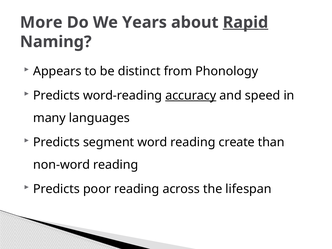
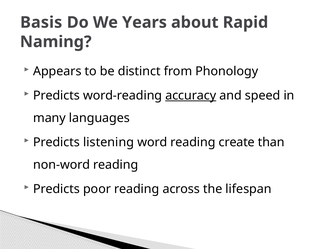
More: More -> Basis
Rapid underline: present -> none
segment: segment -> listening
